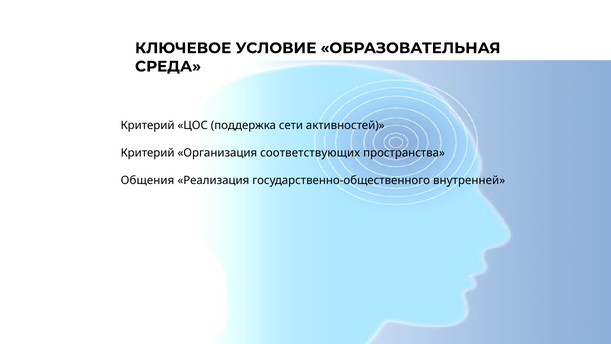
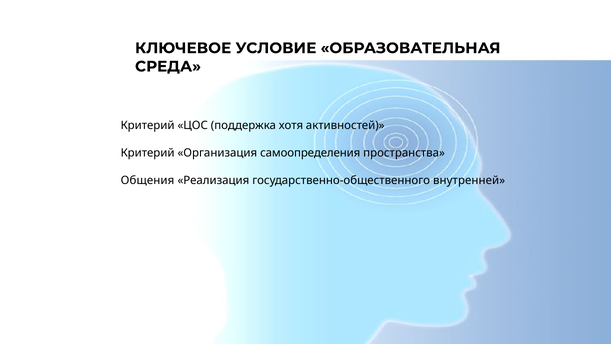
сети: сети -> хотя
соответствующих: соответствующих -> самоопределения
